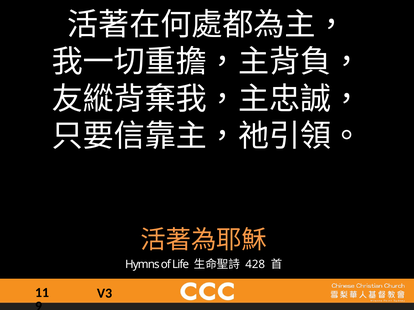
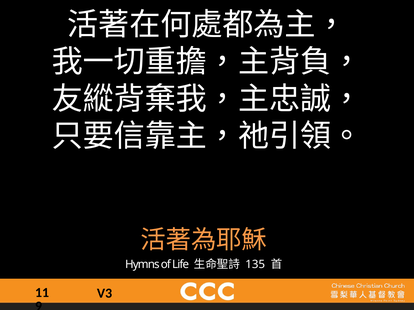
428: 428 -> 135
